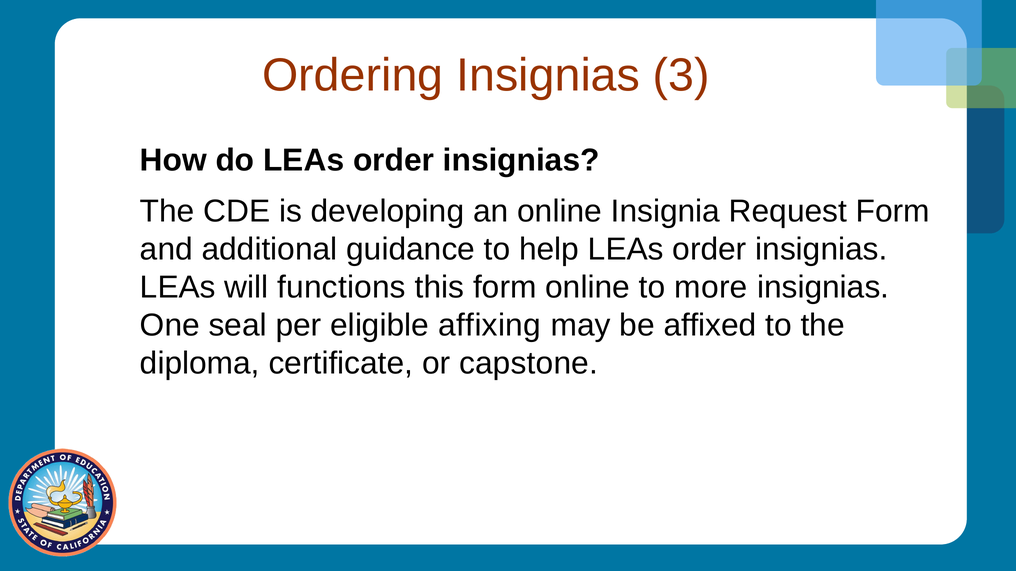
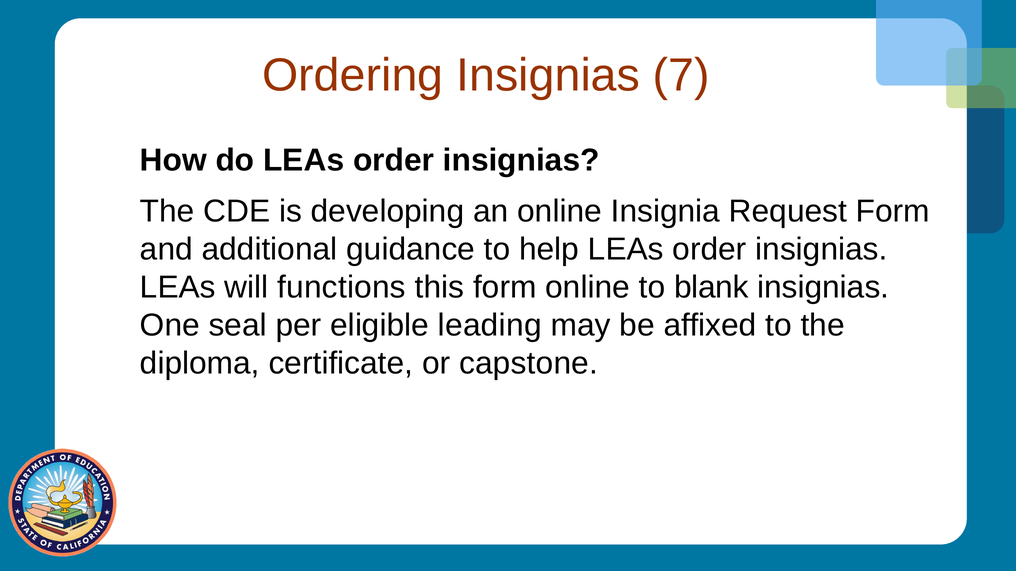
3: 3 -> 7
more: more -> blank
affixing: affixing -> leading
